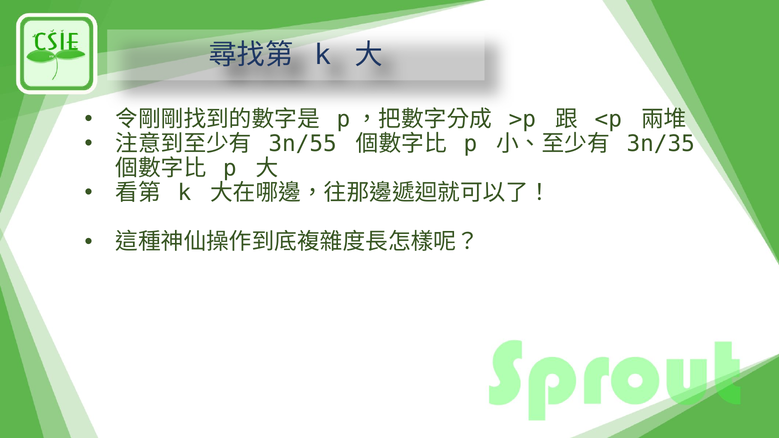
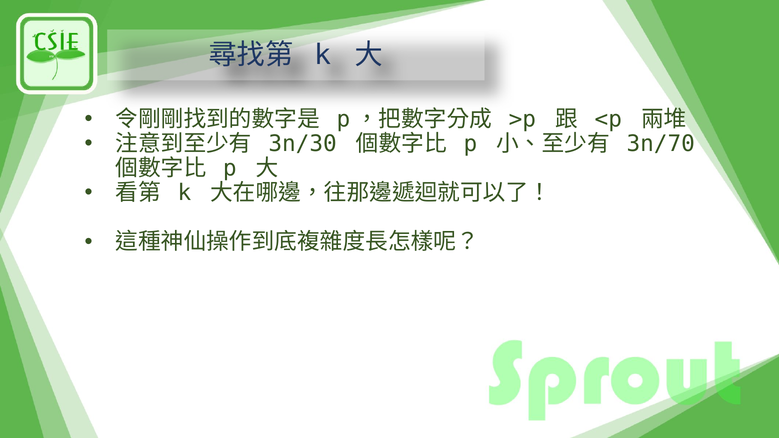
3n/55: 3n/55 -> 3n/30
3n/35: 3n/35 -> 3n/70
